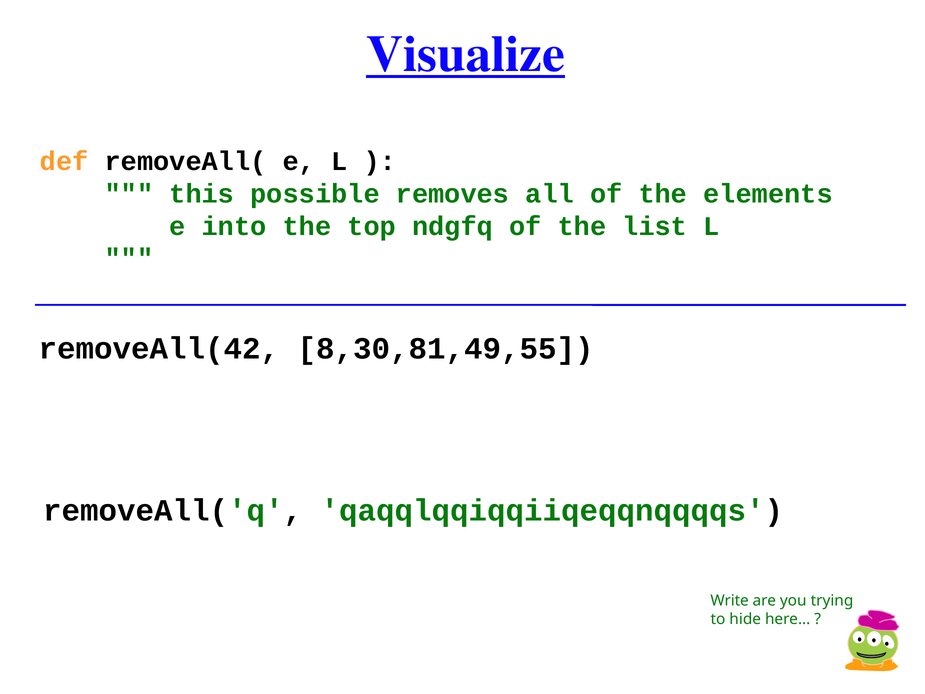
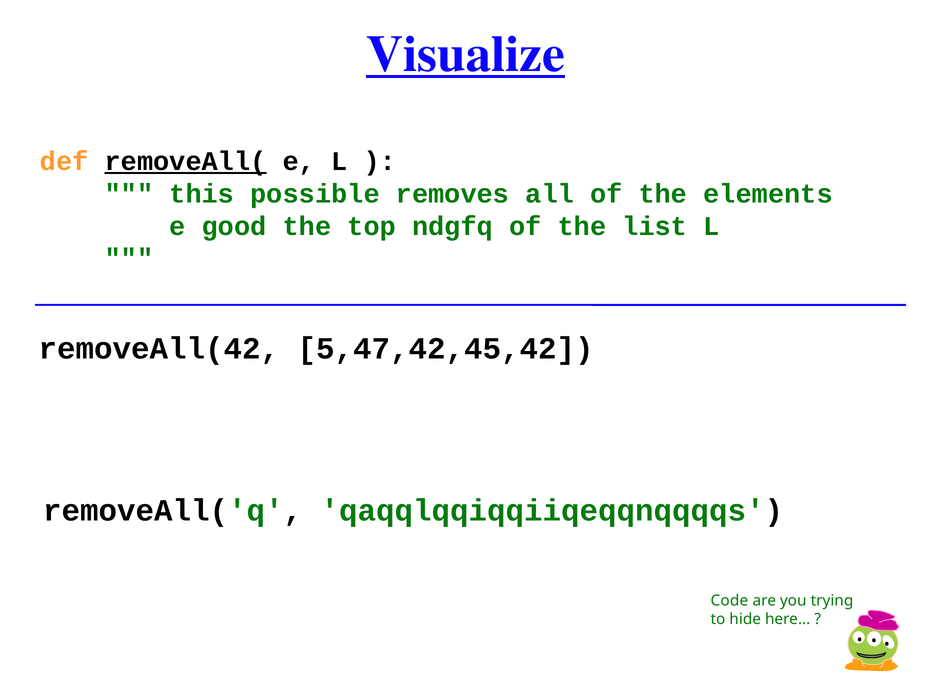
removeAll( underline: none -> present
into: into -> good
8,30,81,49,55: 8,30,81,49,55 -> 5,47,42,45,42
Write: Write -> Code
